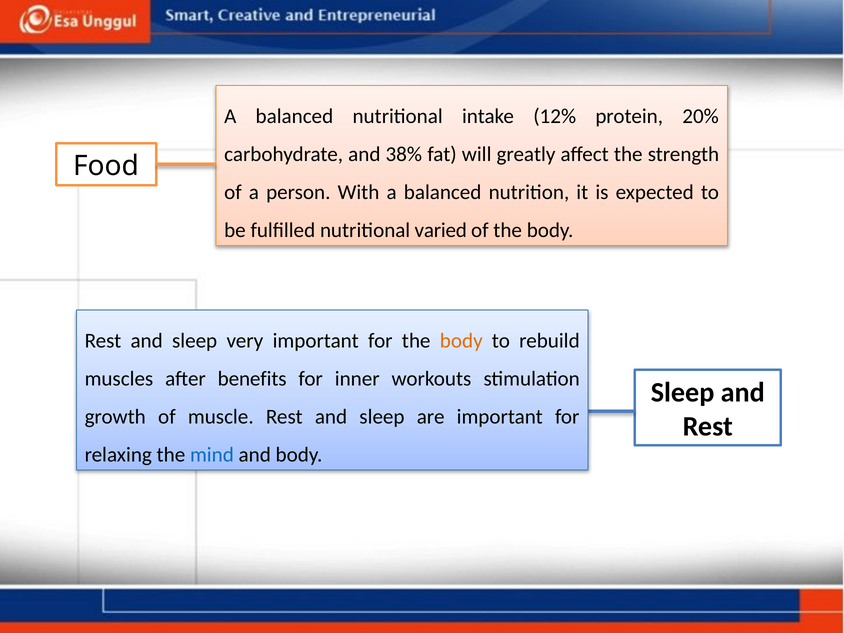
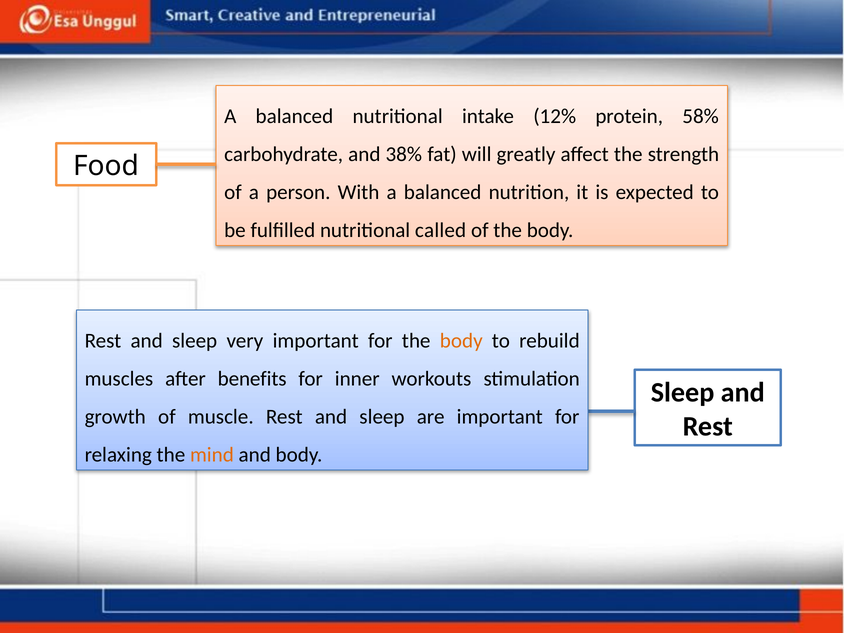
20%: 20% -> 58%
varied: varied -> called
mind colour: blue -> orange
